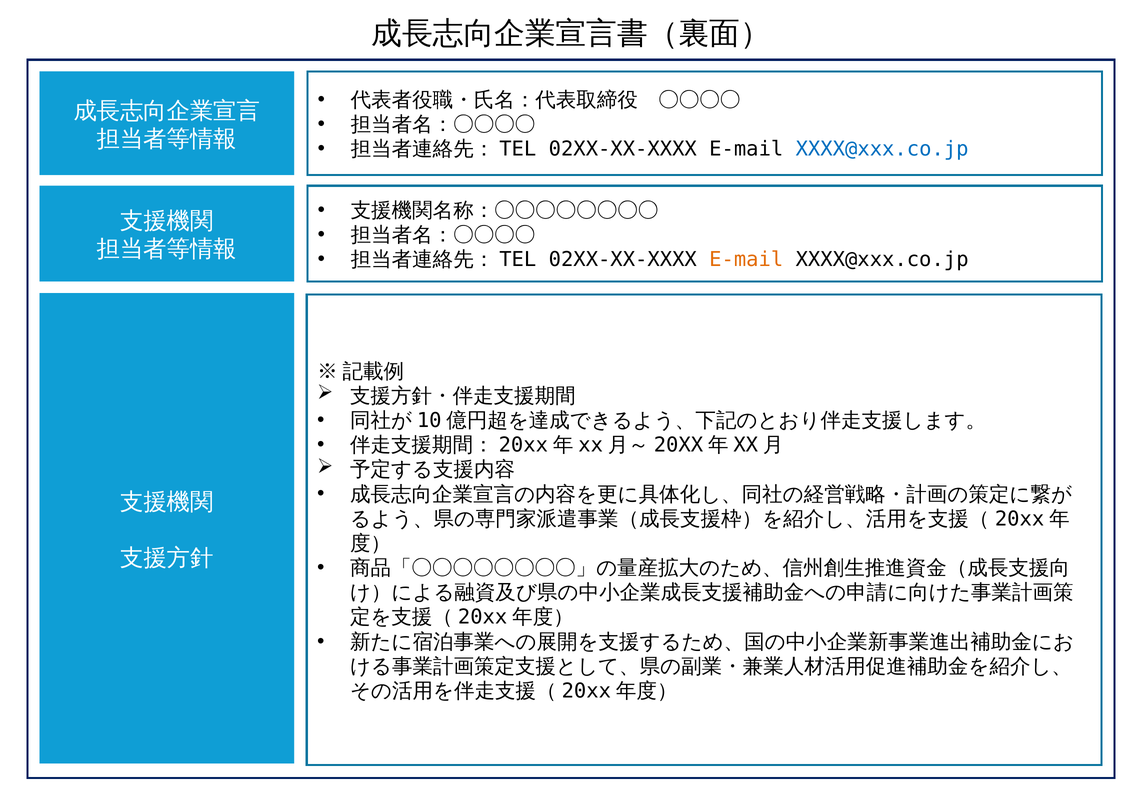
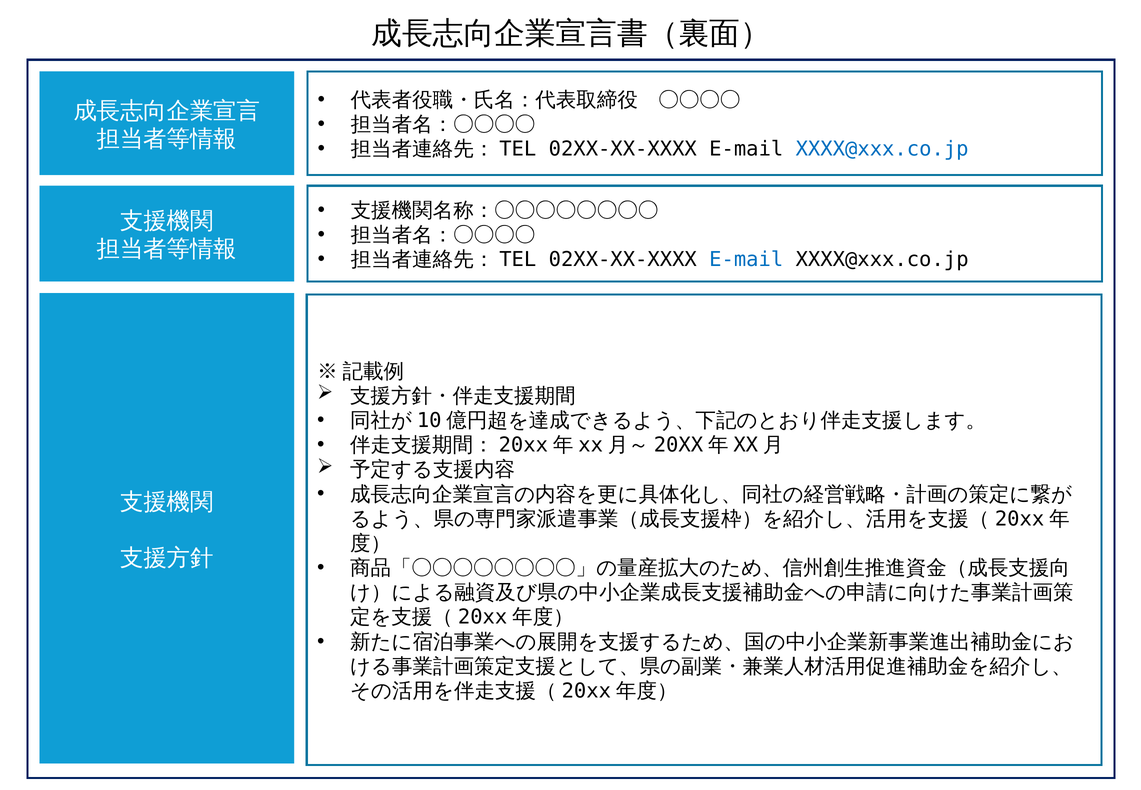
E-mail at (746, 260) colour: orange -> blue
